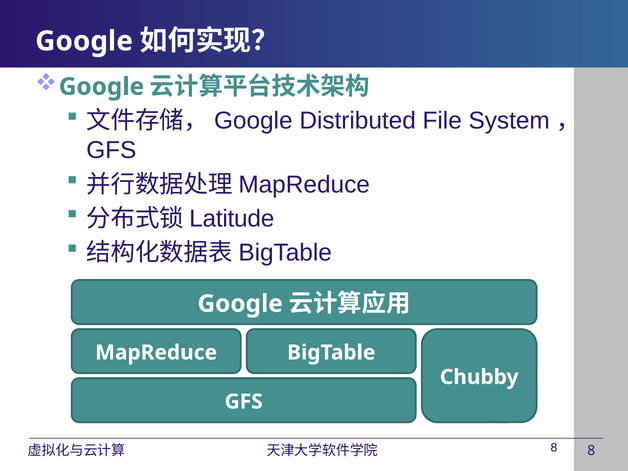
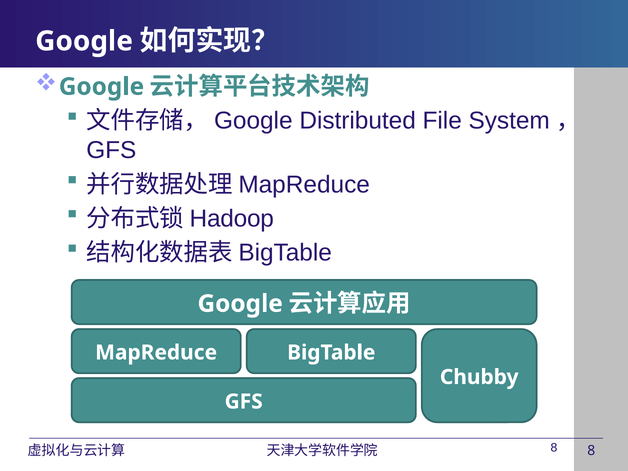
Latitude: Latitude -> Hadoop
